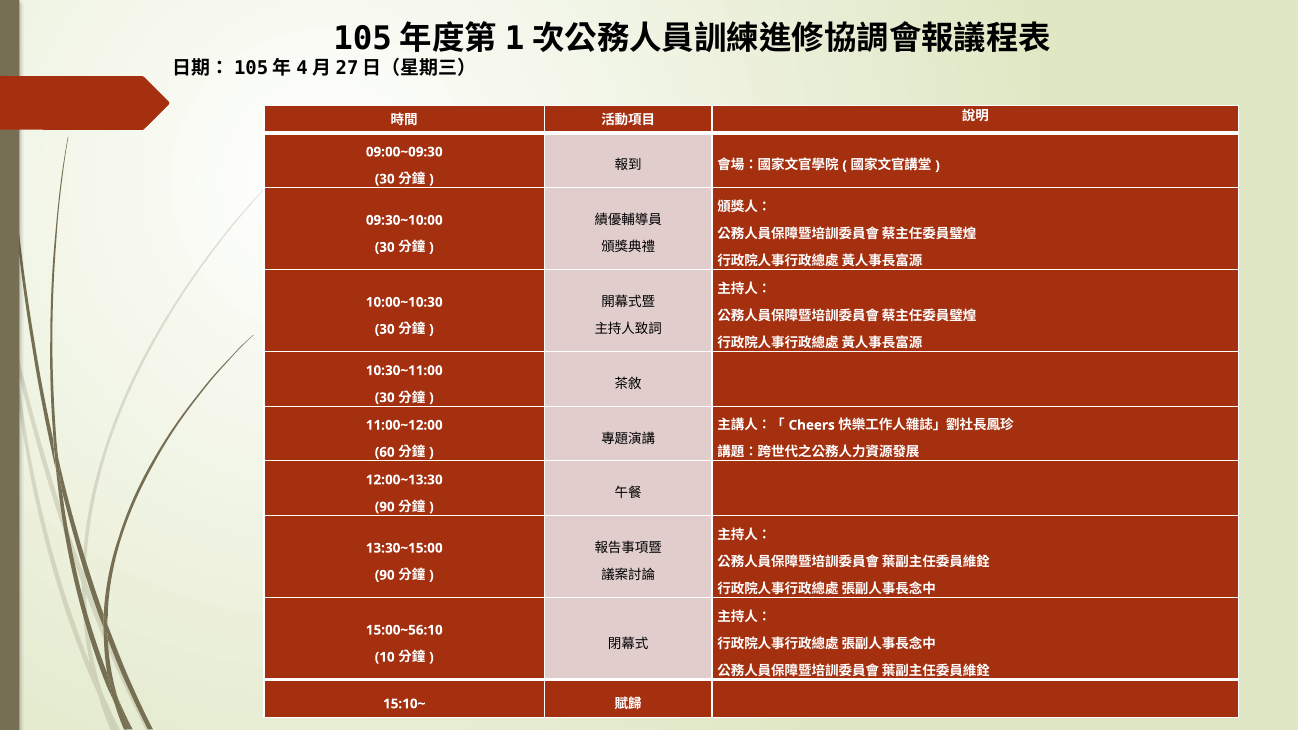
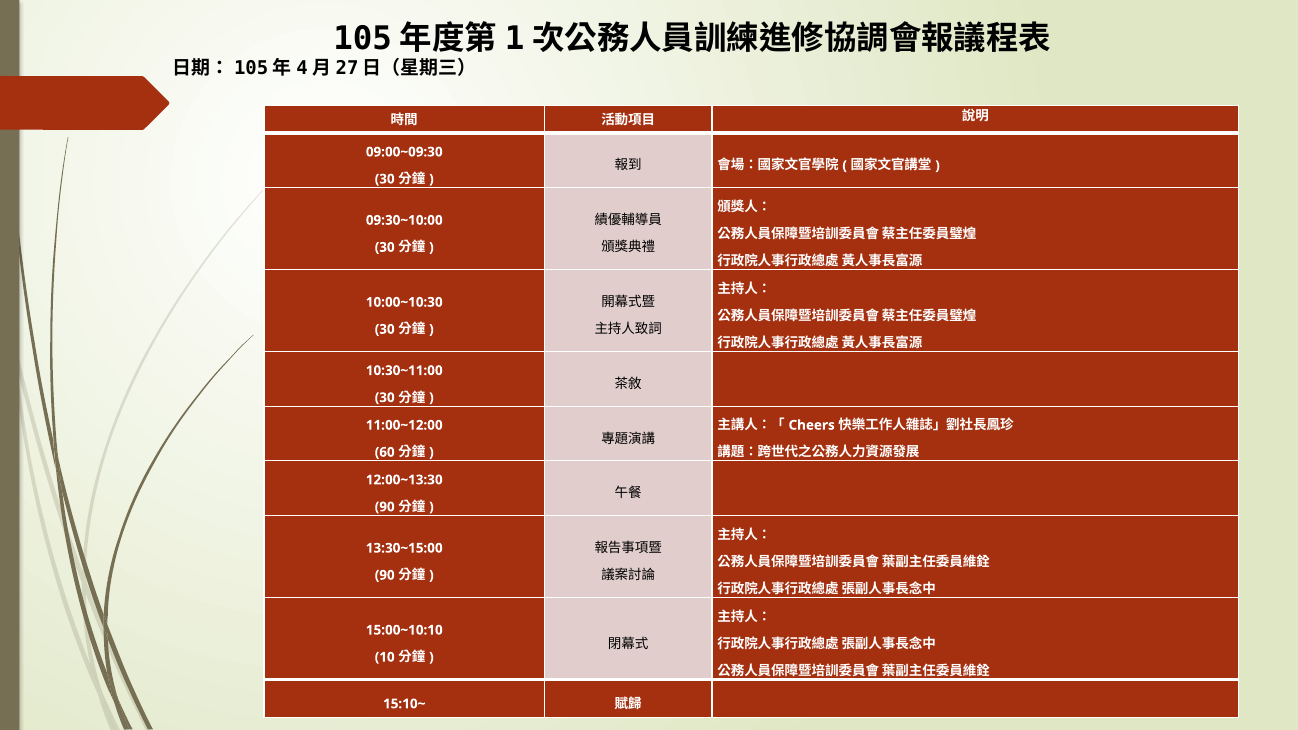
15:00~56:10: 15:00~56:10 -> 15:00~10:10
